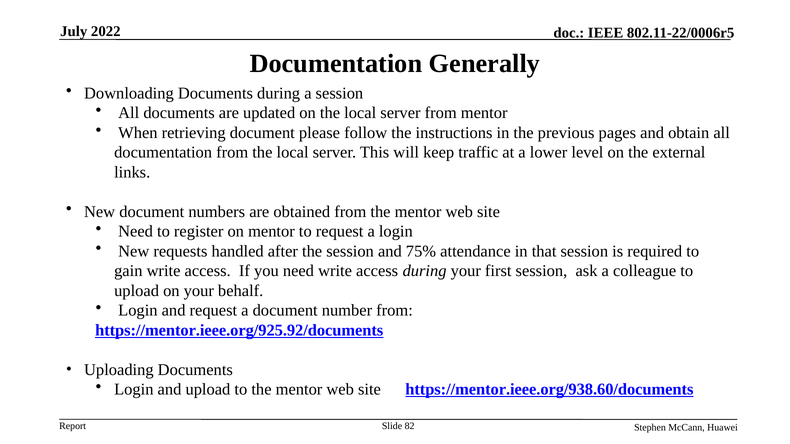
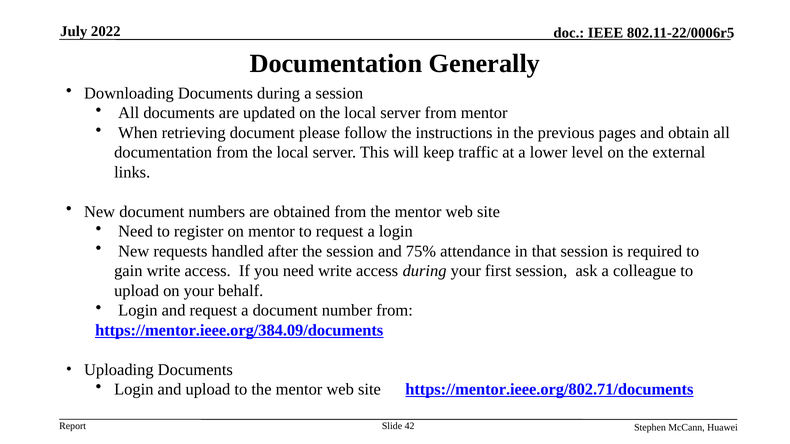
https://mentor.ieee.org/925.92/documents: https://mentor.ieee.org/925.92/documents -> https://mentor.ieee.org/384.09/documents
https://mentor.ieee.org/938.60/documents: https://mentor.ieee.org/938.60/documents -> https://mentor.ieee.org/802.71/documents
82: 82 -> 42
